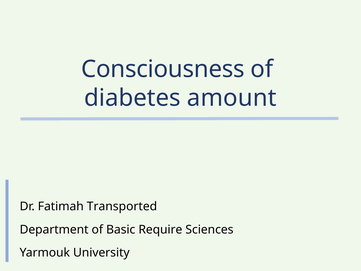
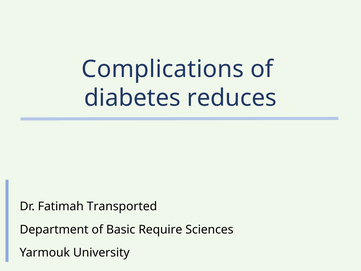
Consciousness: Consciousness -> Complications
amount: amount -> reduces
